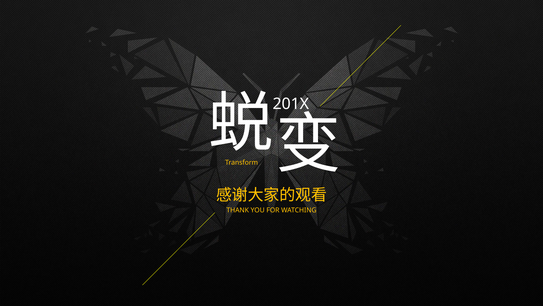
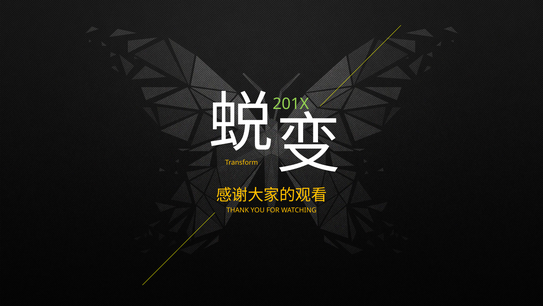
201X colour: white -> light green
